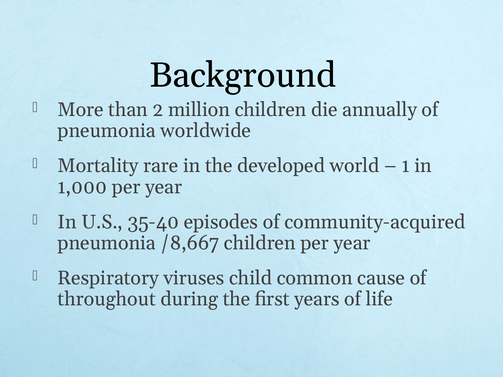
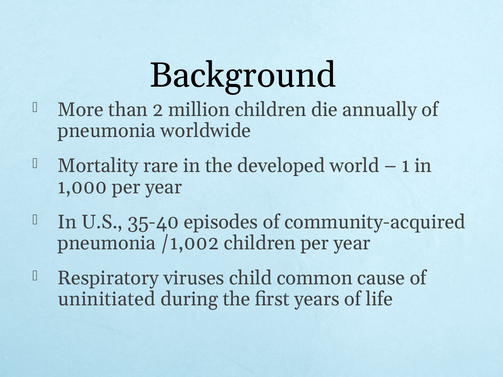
/8,667: /8,667 -> /1,002
throughout: throughout -> uninitiated
